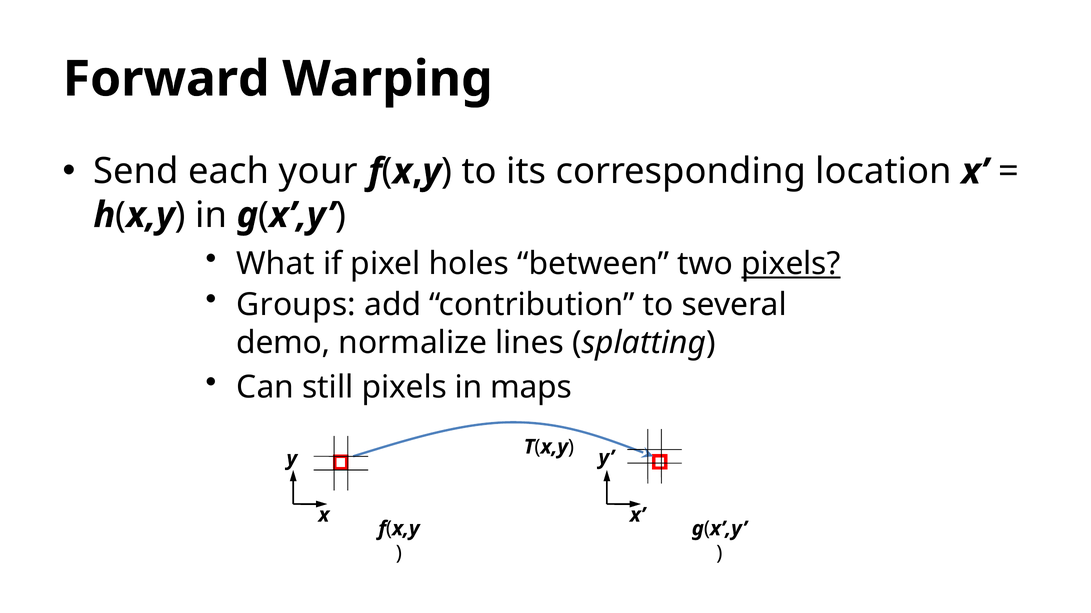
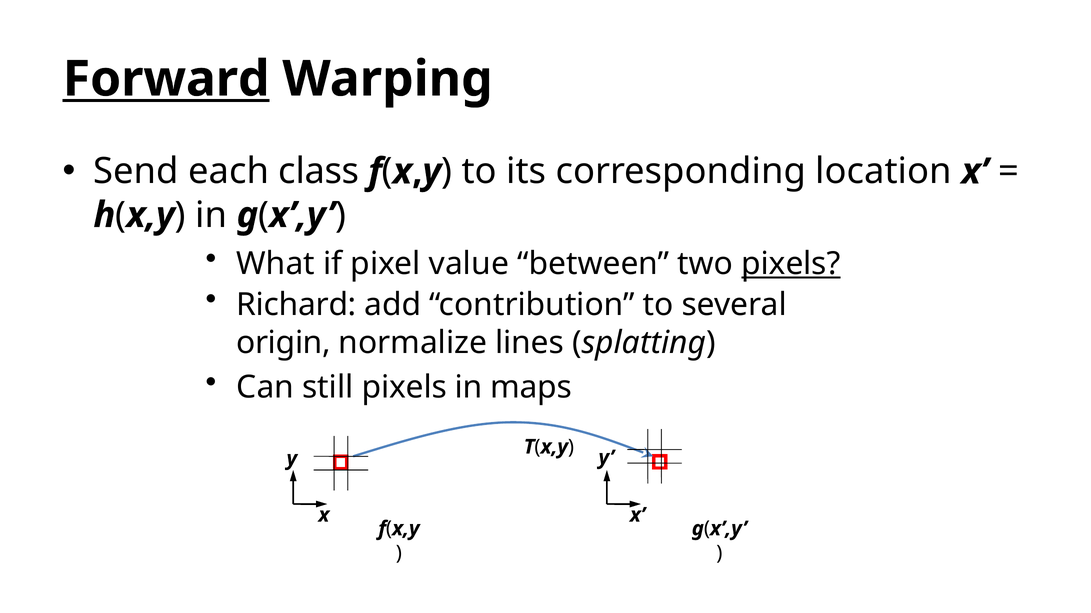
Forward underline: none -> present
your: your -> class
holes: holes -> value
Groups: Groups -> Richard
demo: demo -> origin
